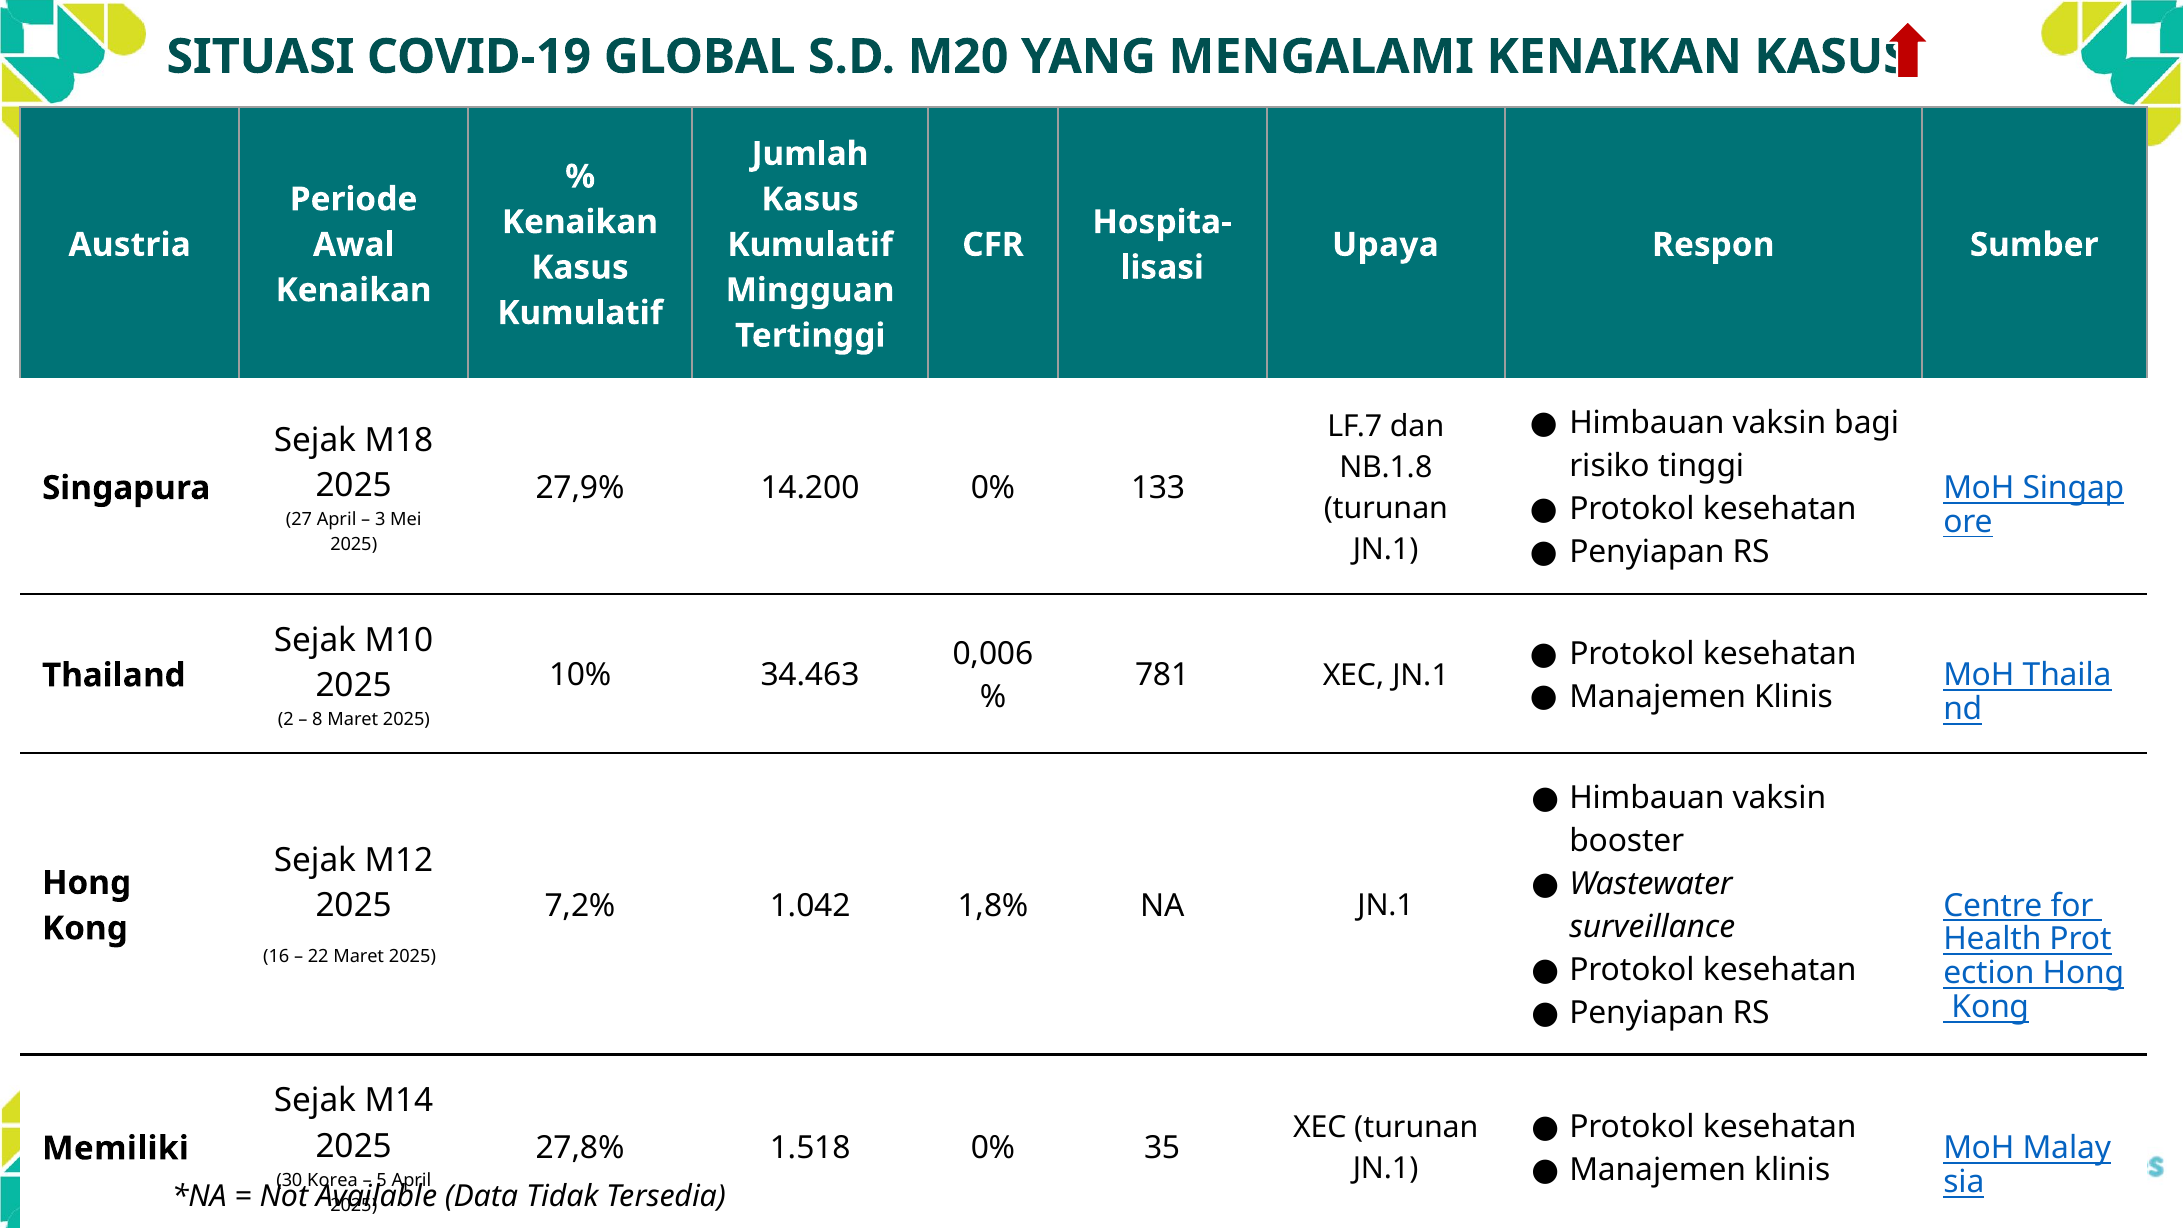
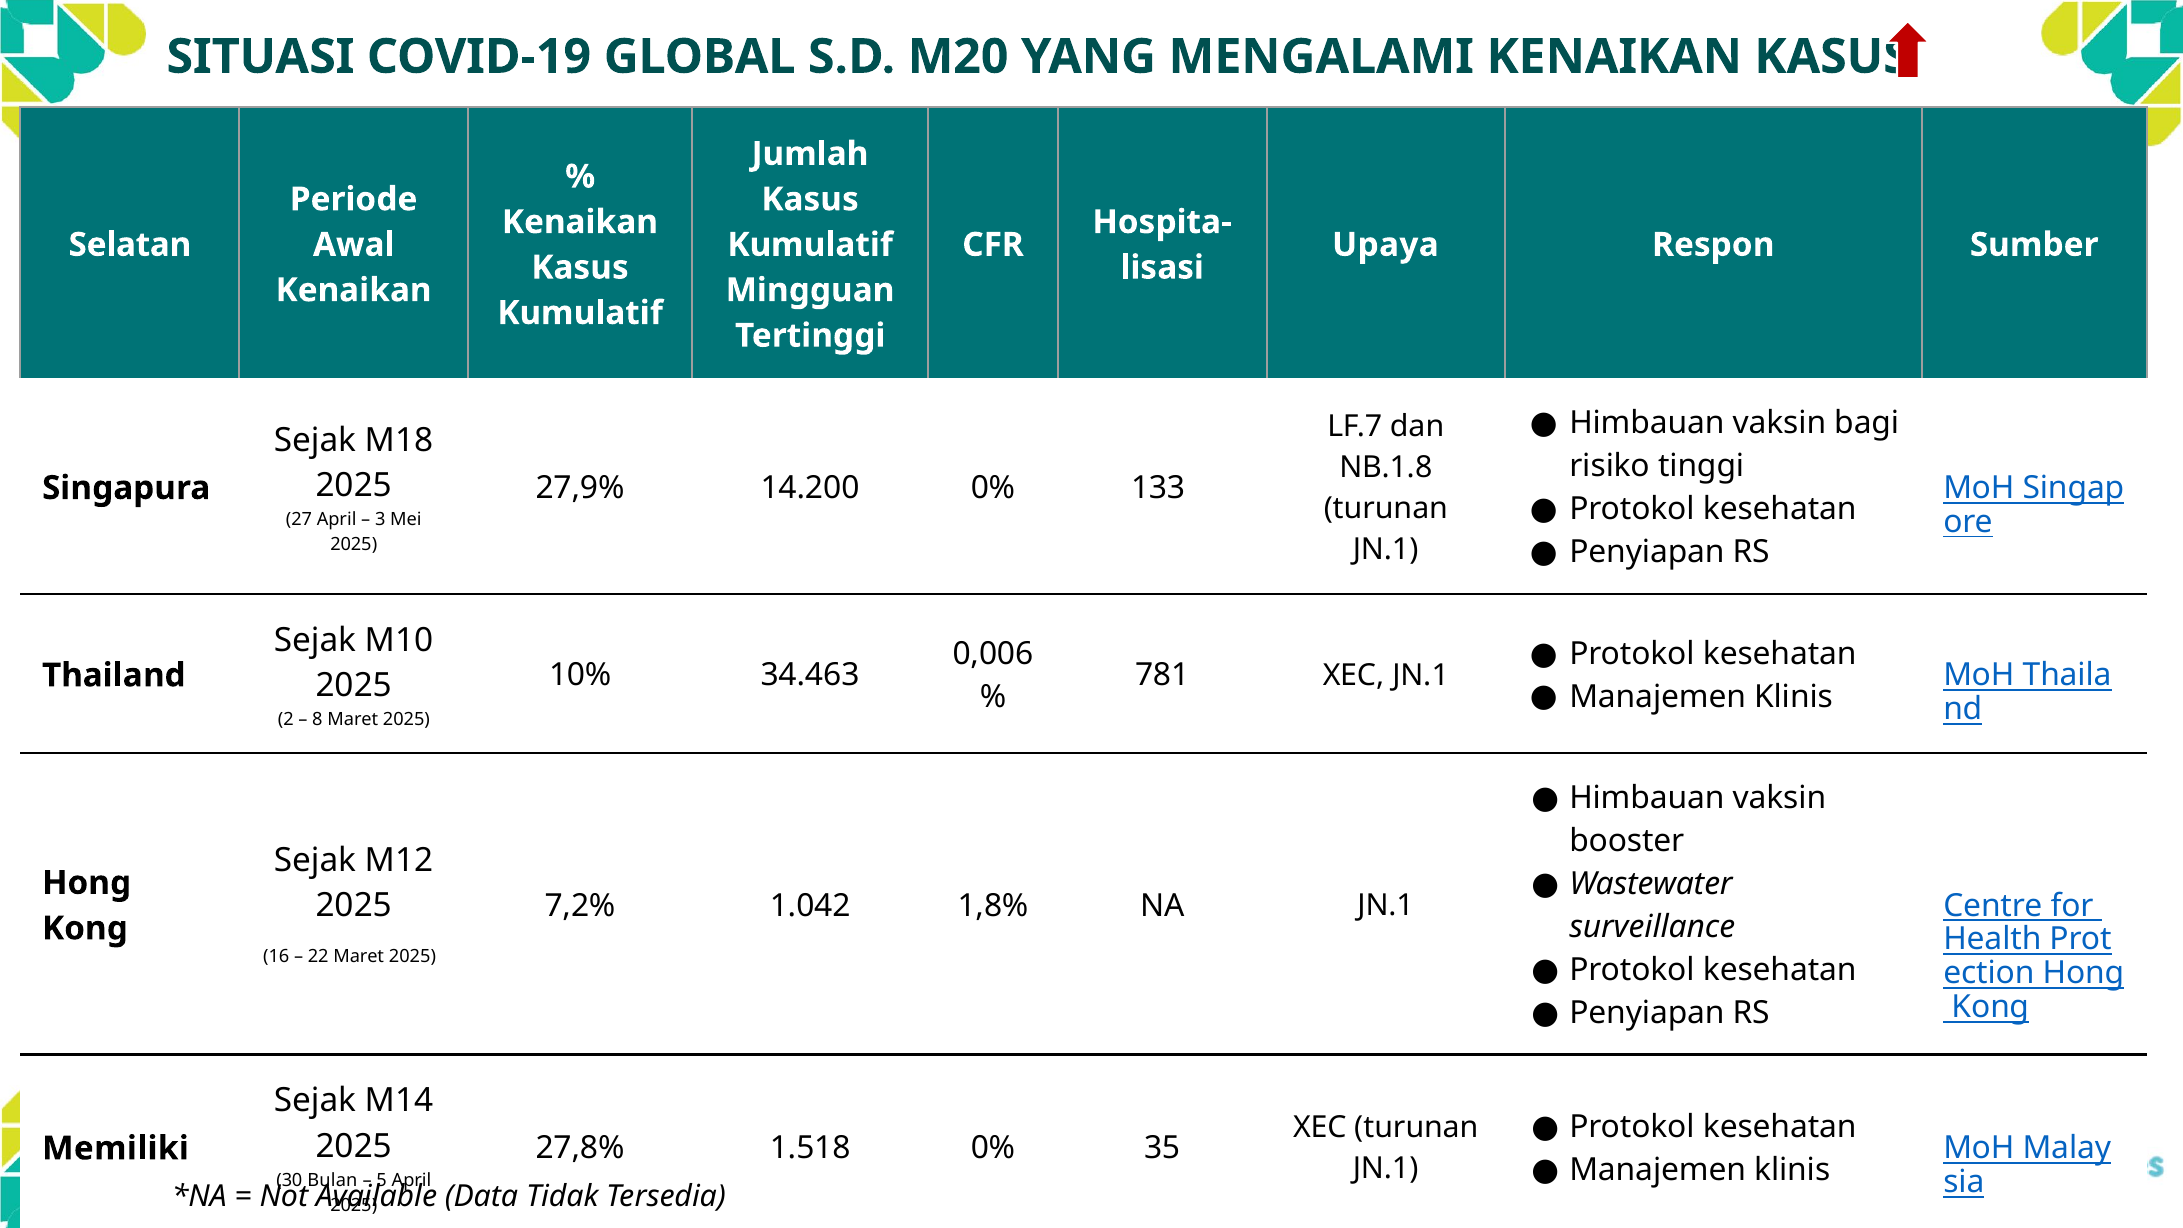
Austria: Austria -> Selatan
Korea: Korea -> Bulan
